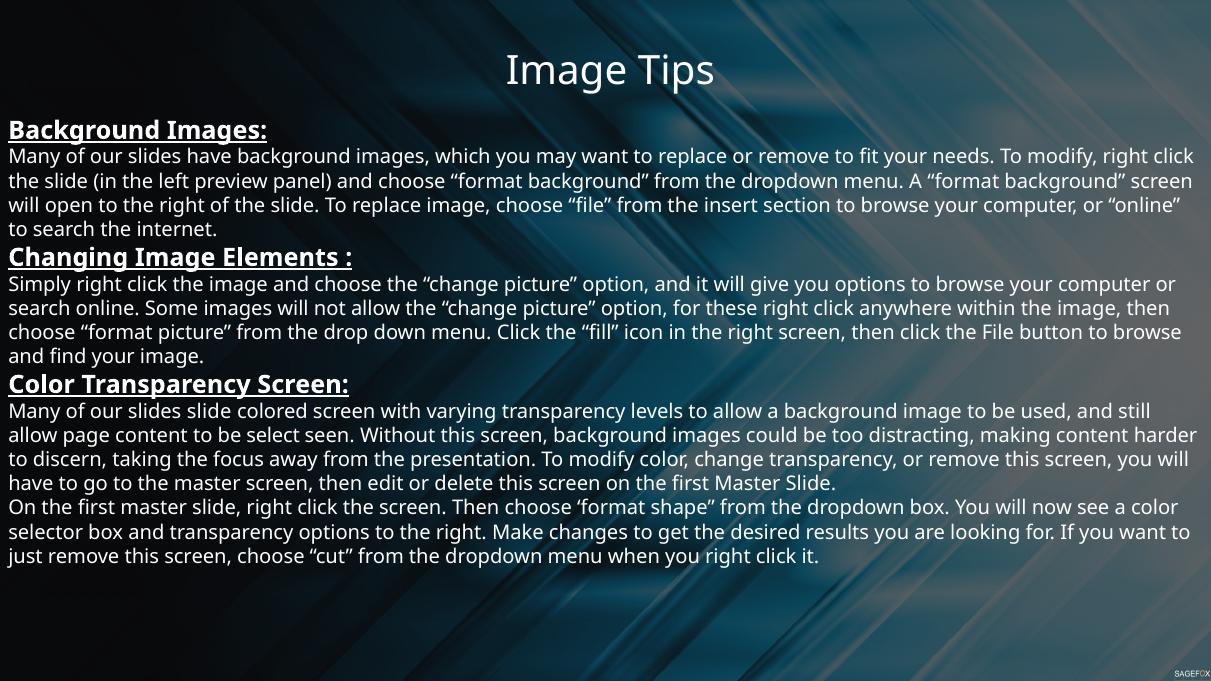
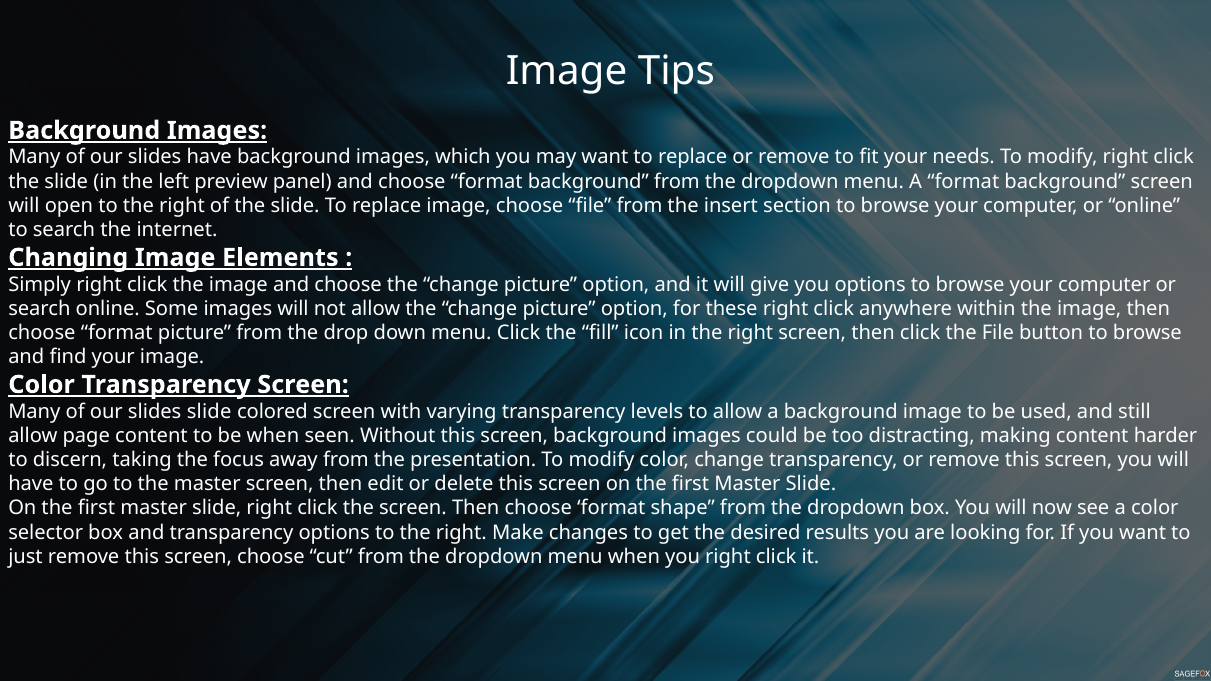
be select: select -> when
